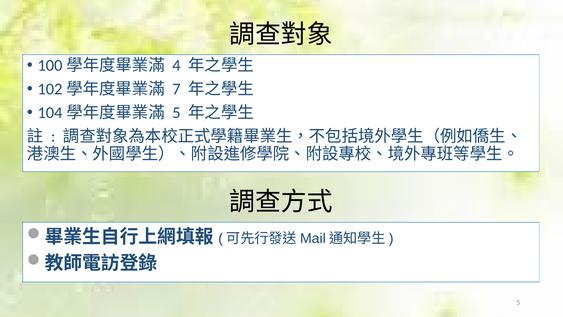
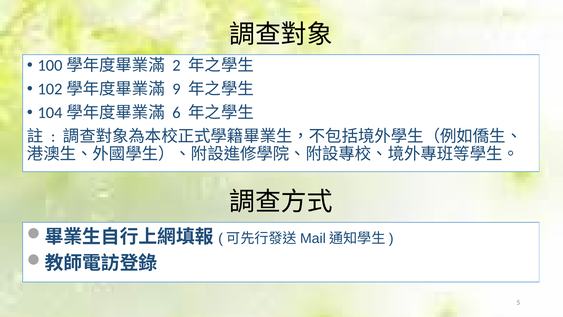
4: 4 -> 2
7: 7 -> 9
5 at (176, 113): 5 -> 6
